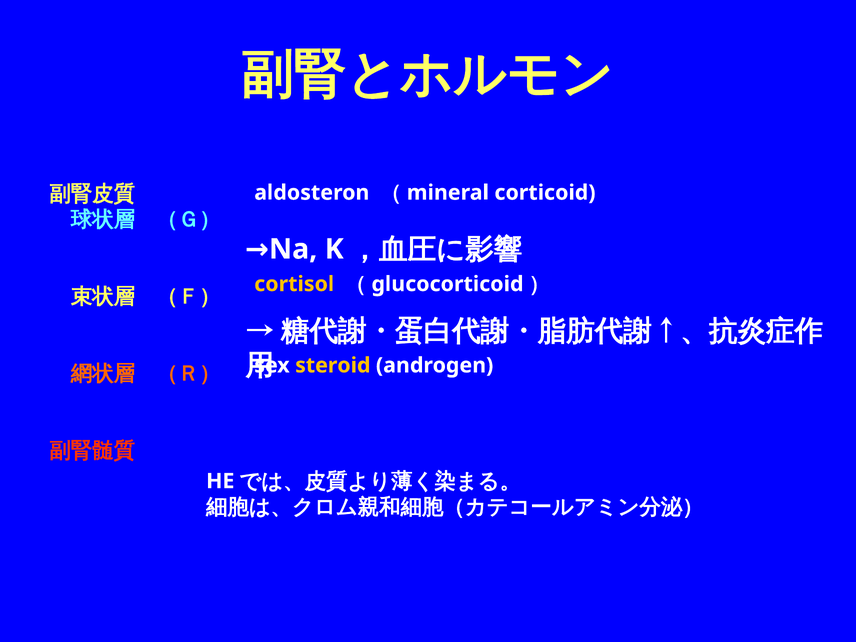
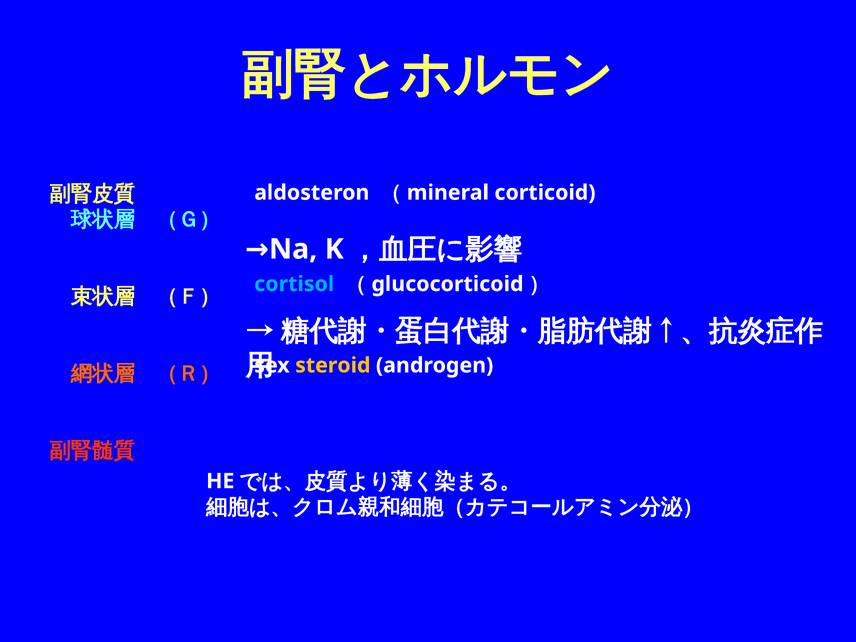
cortisol colour: yellow -> light blue
